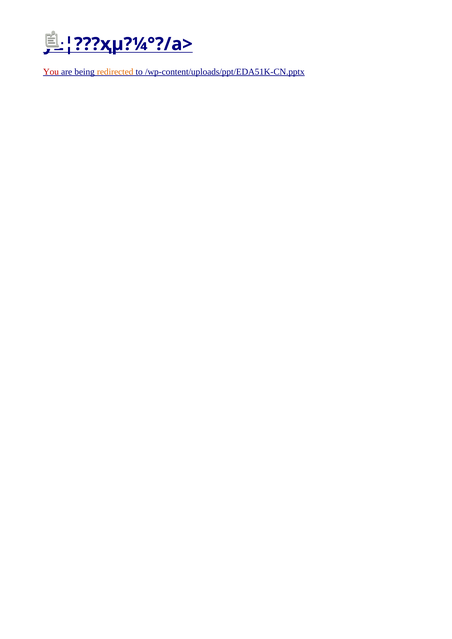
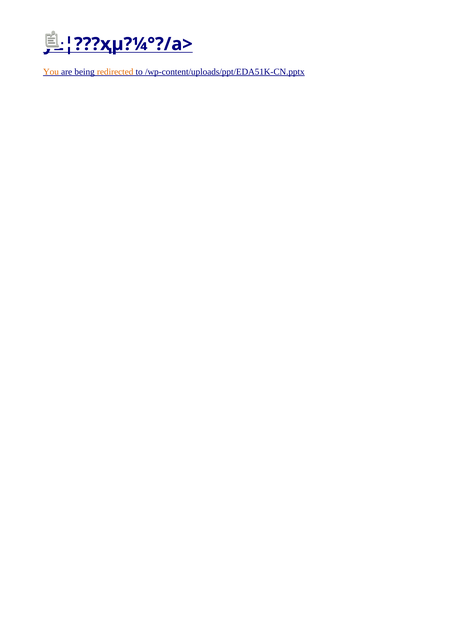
You colour: red -> orange
